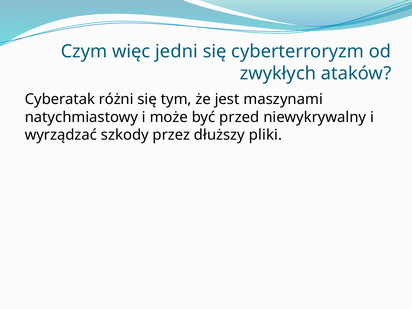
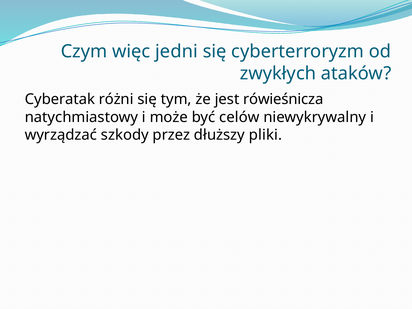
maszynami: maszynami -> rówieśnicza
przed: przed -> celów
